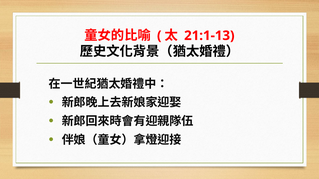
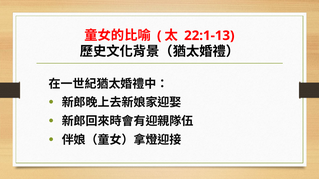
21:1-13: 21:1-13 -> 22:1-13
